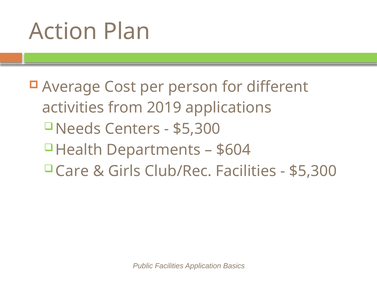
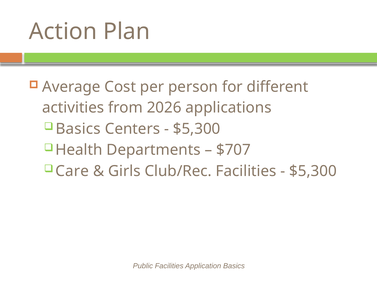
2019: 2019 -> 2026
Needs at (78, 129): Needs -> Basics
$604: $604 -> $707
